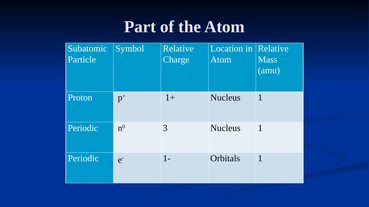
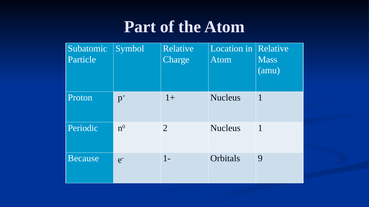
3: 3 -> 2
Periodic at (83, 159): Periodic -> Because
Orbitals 1: 1 -> 9
